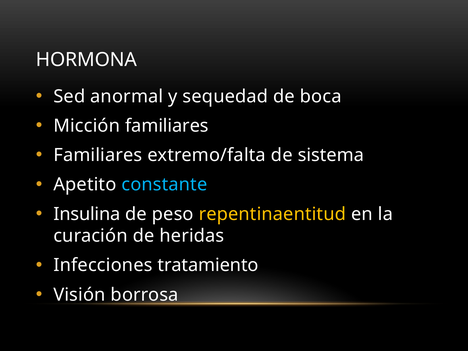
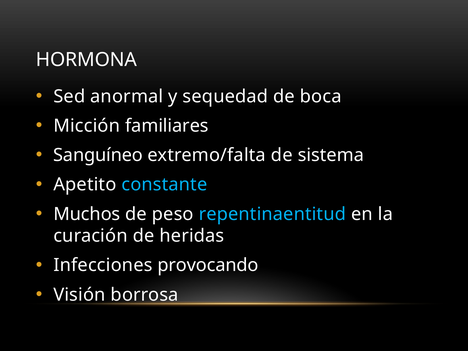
Familiares at (98, 155): Familiares -> Sanguíneo
Insulina: Insulina -> Muchos
repentinaentitud colour: yellow -> light blue
tratamiento: tratamiento -> provocando
